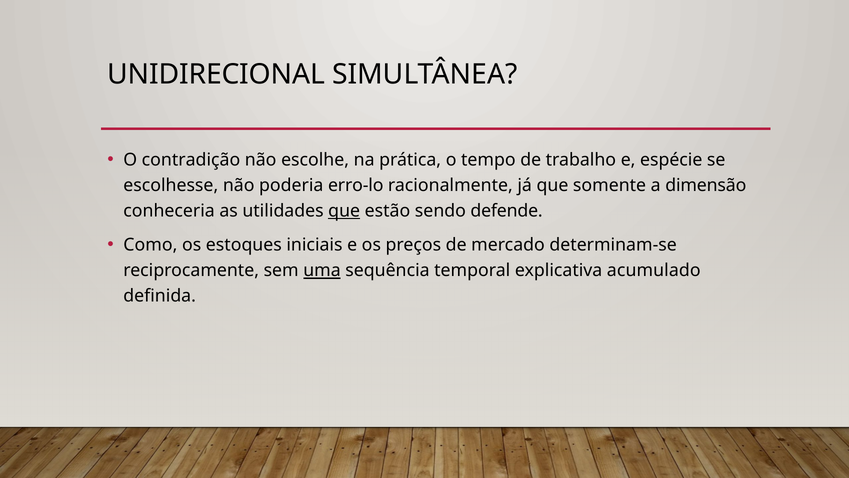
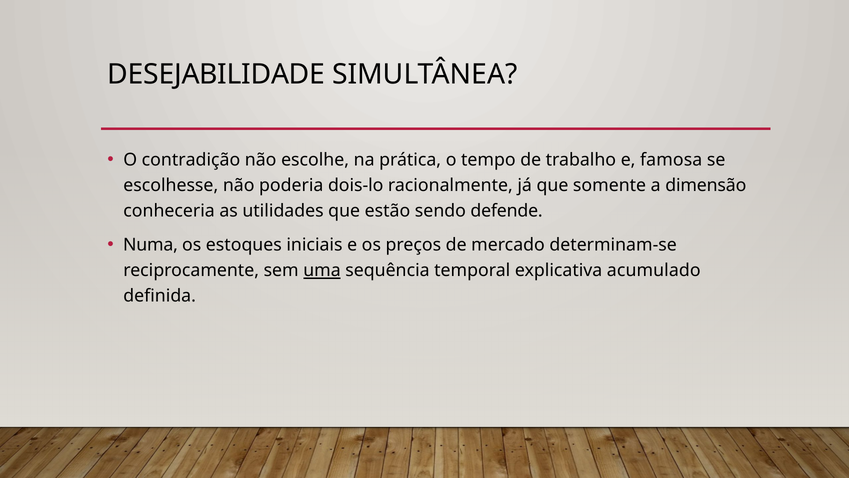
UNIDIRECIONAL: UNIDIRECIONAL -> DESEJABILIDADE
espécie: espécie -> famosa
erro-lo: erro-lo -> dois-lo
que at (344, 211) underline: present -> none
Como: Como -> Numa
